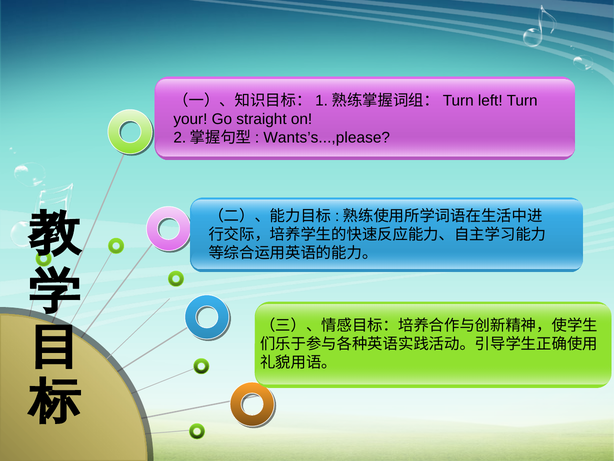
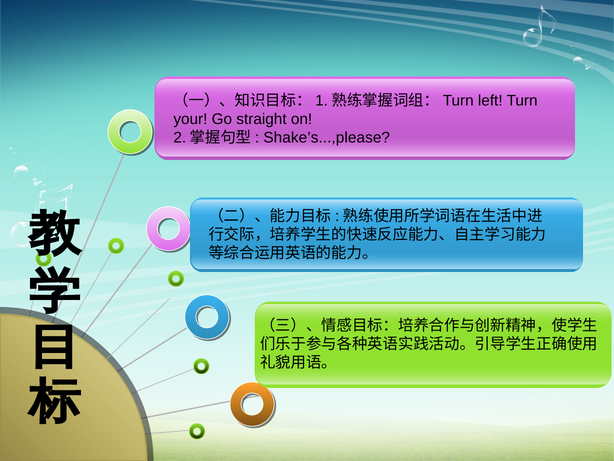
Wants’s...,please: Wants’s...,please -> Shake’s...,please
